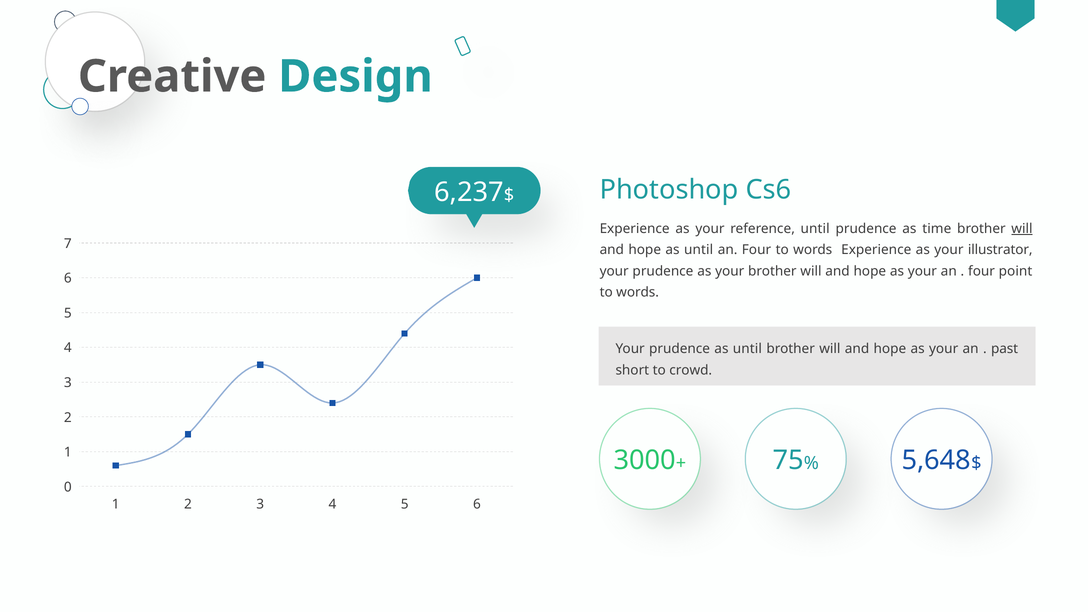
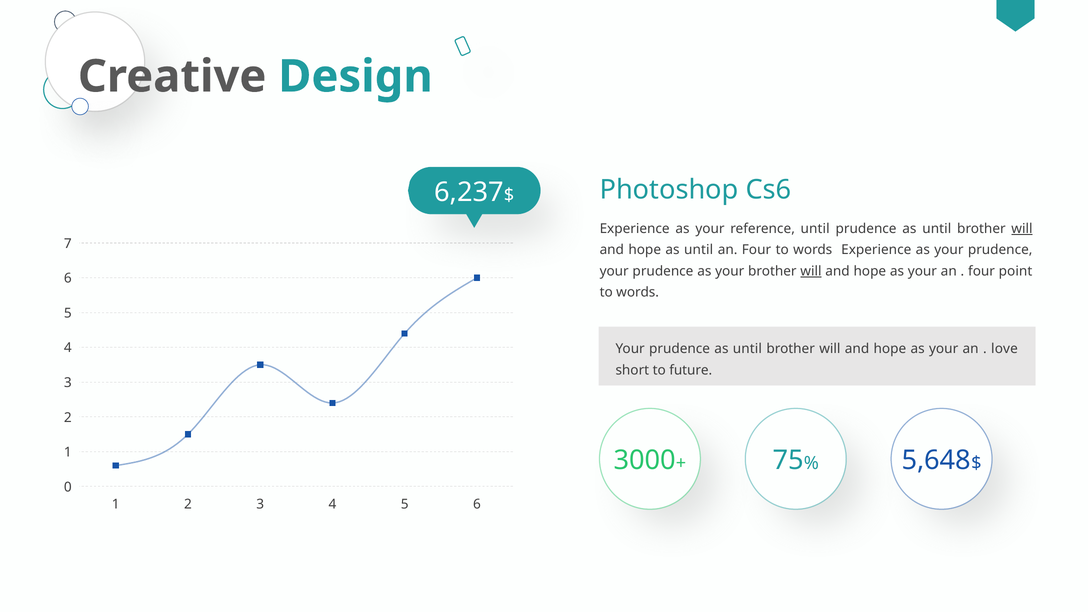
time at (937, 229): time -> until
as your illustrator: illustrator -> prudence
will at (811, 271) underline: none -> present
past: past -> love
crowd: crowd -> future
